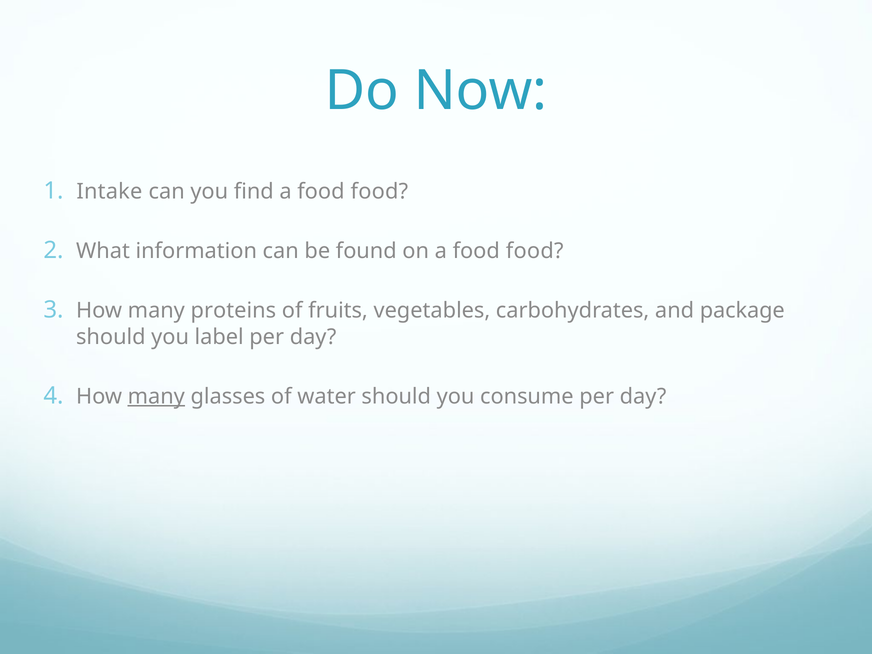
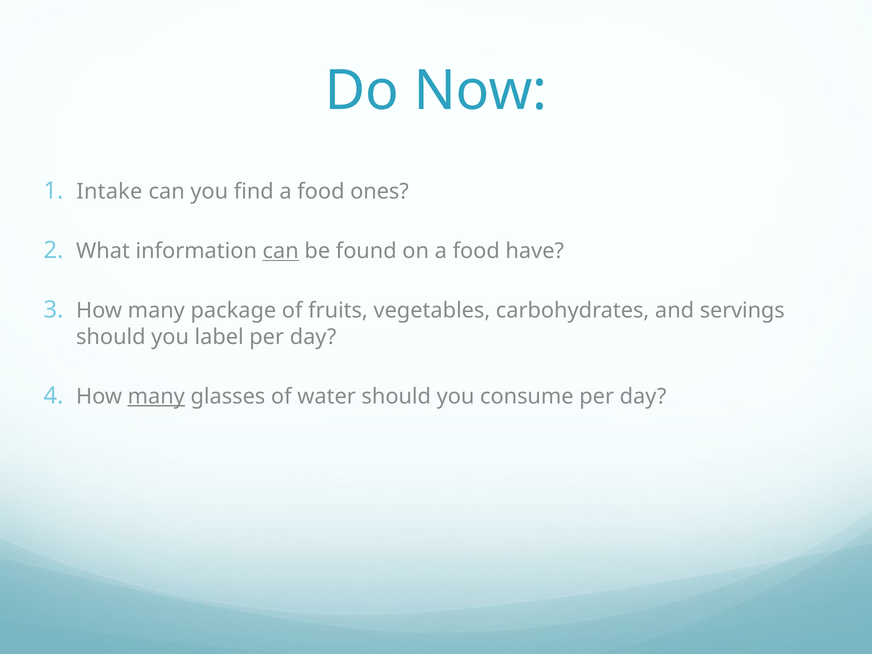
find a food food: food -> ones
can at (281, 251) underline: none -> present
on a food food: food -> have
proteins: proteins -> package
package: package -> servings
